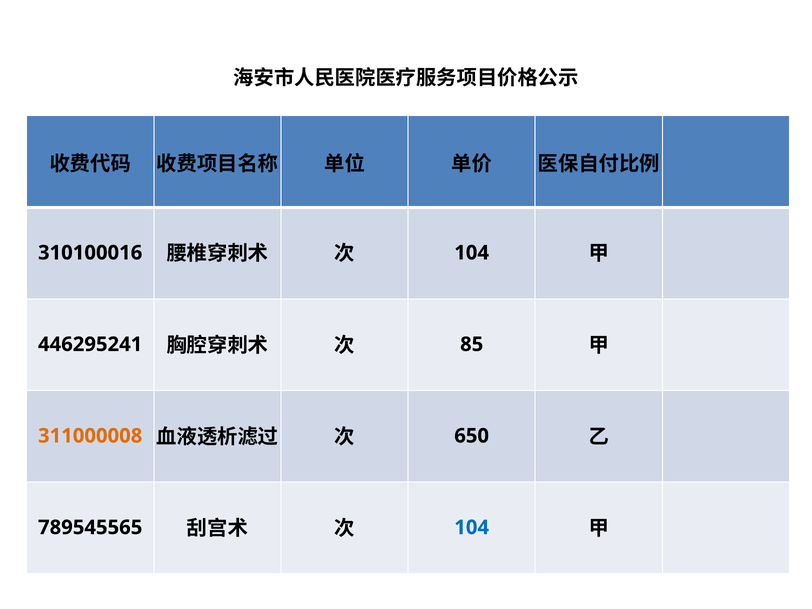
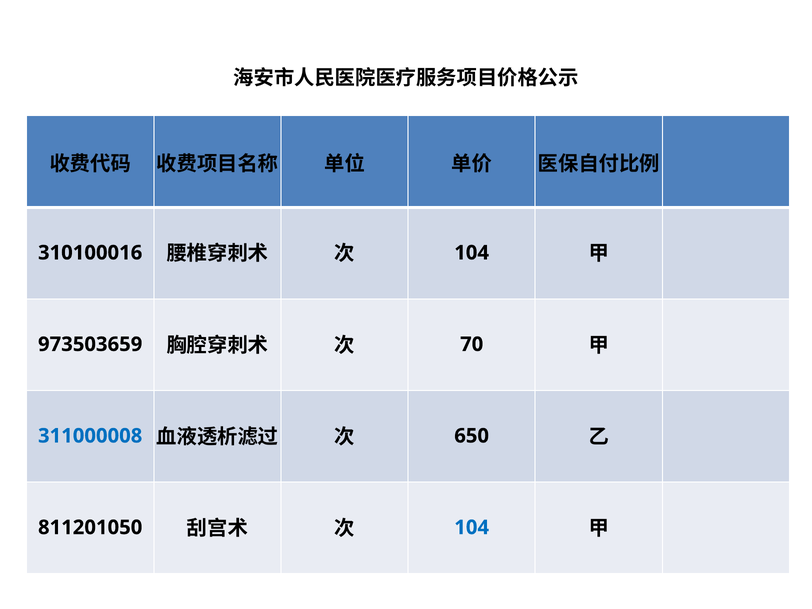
446295241: 446295241 -> 973503659
85: 85 -> 70
311000008 colour: orange -> blue
789545565: 789545565 -> 811201050
